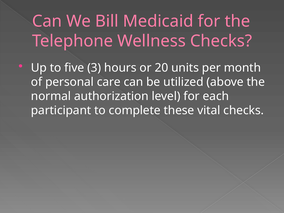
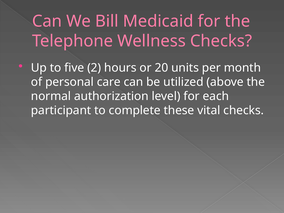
3: 3 -> 2
